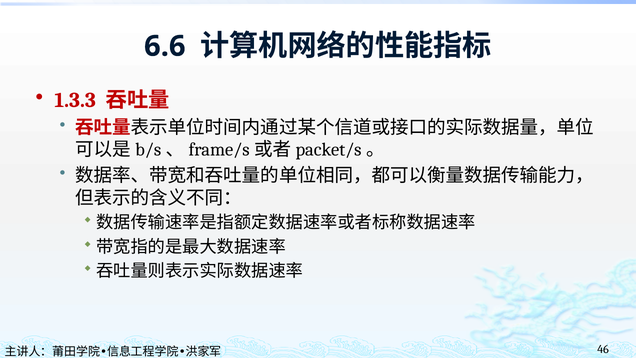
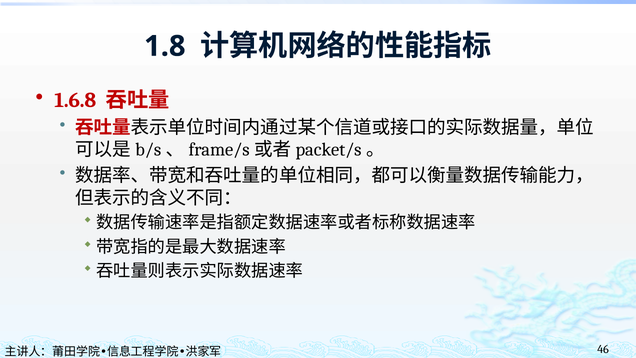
6.6: 6.6 -> 1.8
1.3.3: 1.3.3 -> 1.6.8
